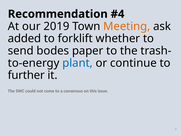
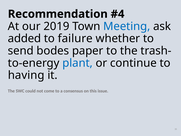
Meeting colour: orange -> blue
forklift: forklift -> failure
further: further -> having
